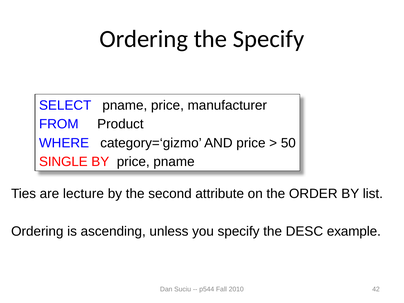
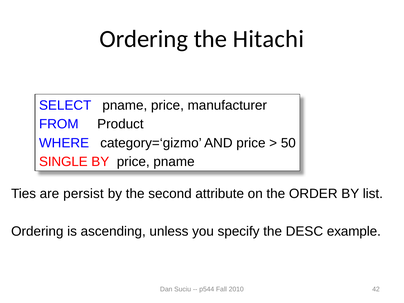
the Specify: Specify -> Hitachi
lecture: lecture -> persist
